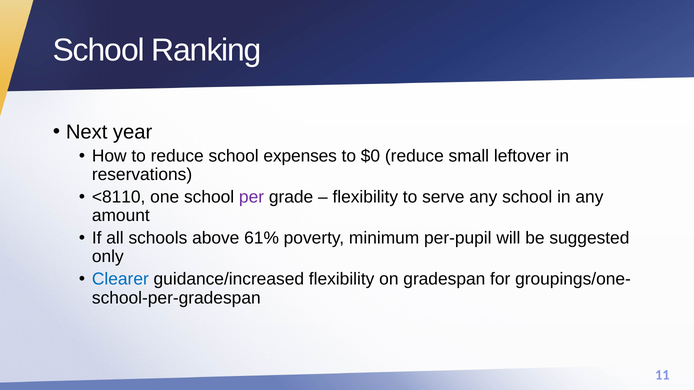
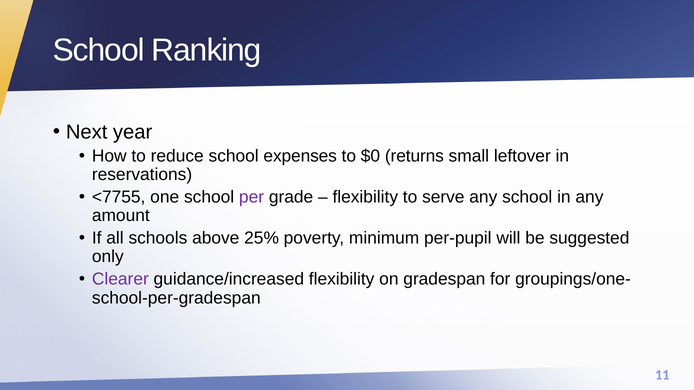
$0 reduce: reduce -> returns
<8110: <8110 -> <7755
61%: 61% -> 25%
Clearer colour: blue -> purple
